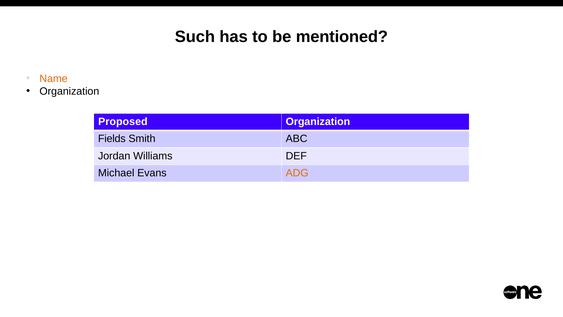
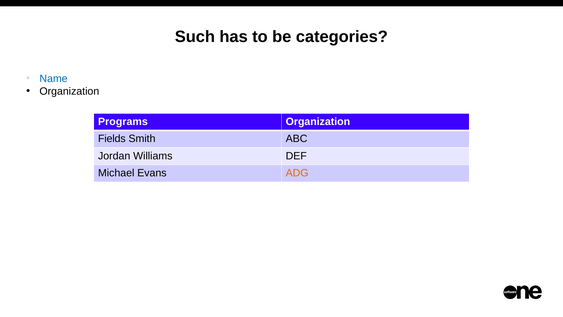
mentioned: mentioned -> categories
Name colour: orange -> blue
Proposed: Proposed -> Programs
